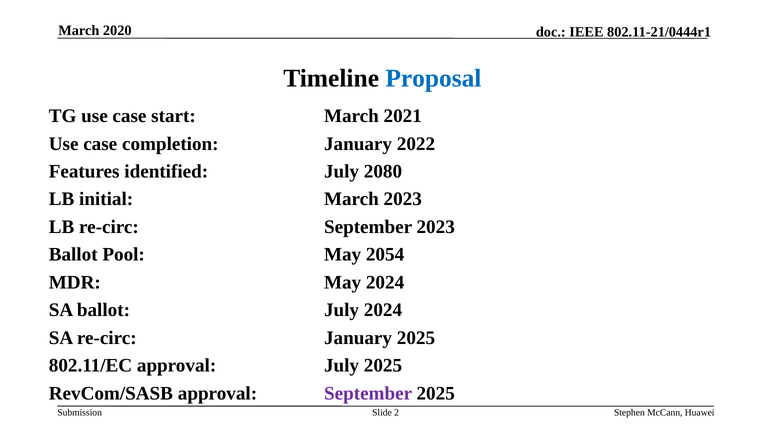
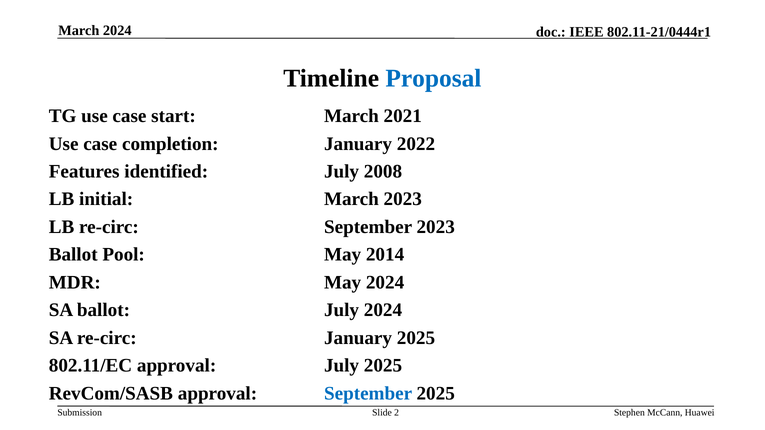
March 2020: 2020 -> 2024
2080: 2080 -> 2008
2054: 2054 -> 2014
September at (368, 394) colour: purple -> blue
